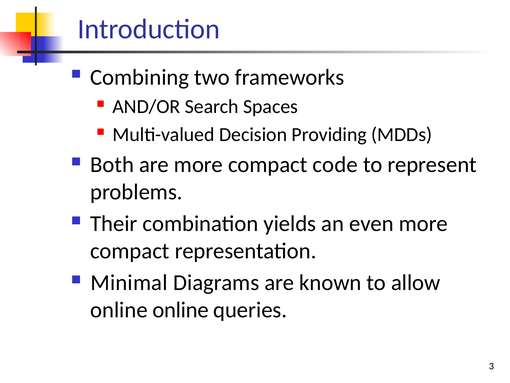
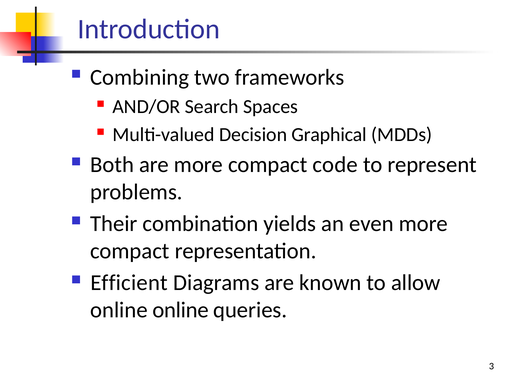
Providing: Providing -> Graphical
Minimal: Minimal -> Efficient
